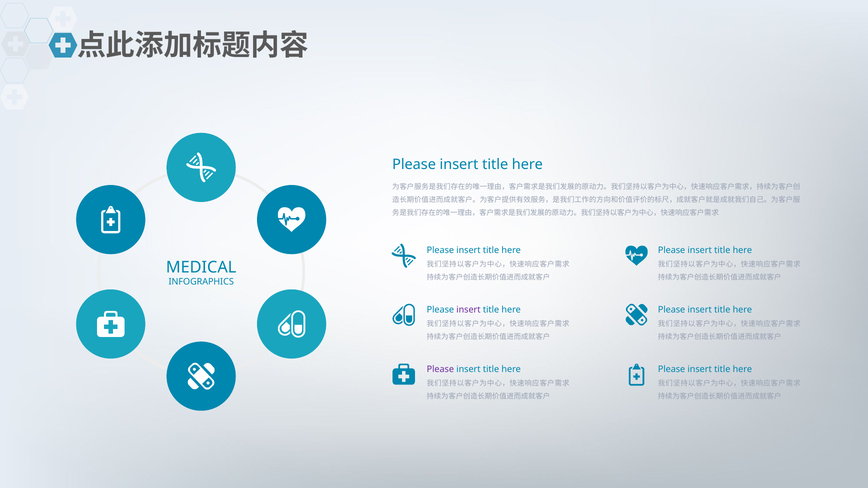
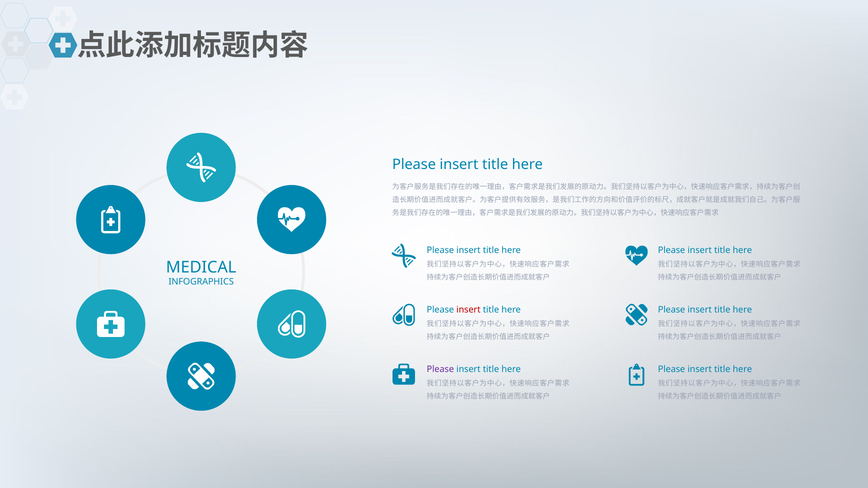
insert at (468, 310) colour: purple -> red
